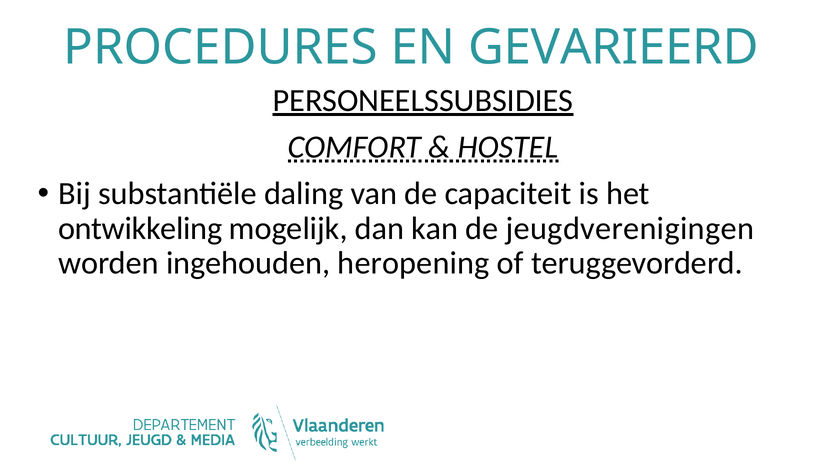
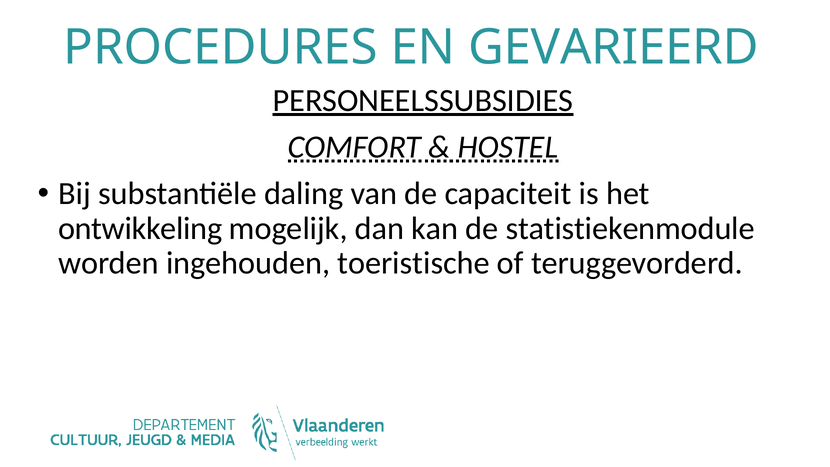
jeugdverenigingen: jeugdverenigingen -> statistiekenmodule
heropening: heropening -> toeristische
